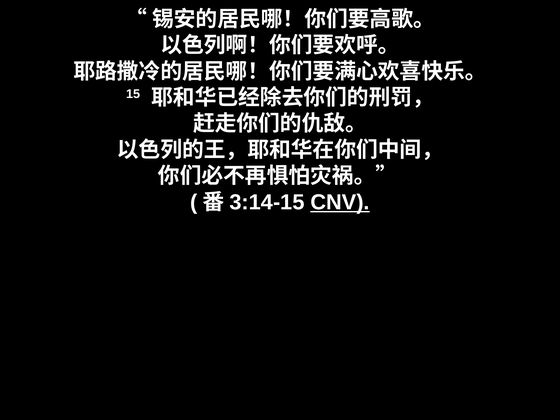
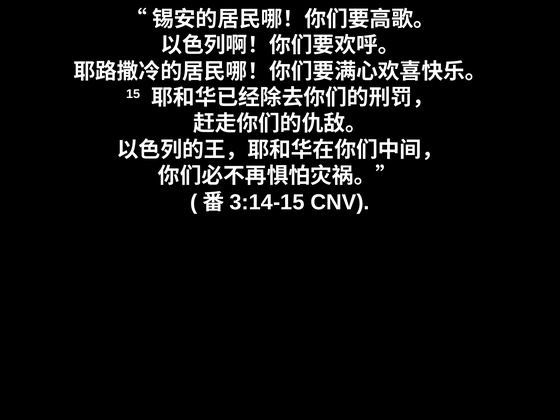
CNV underline: present -> none
